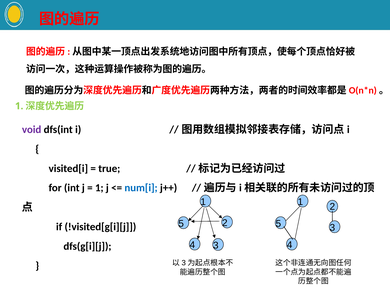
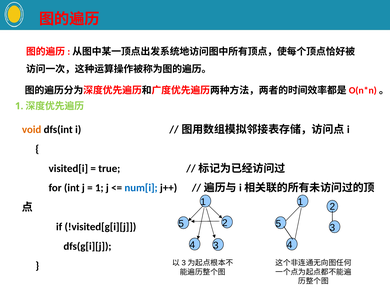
void colour: purple -> orange
